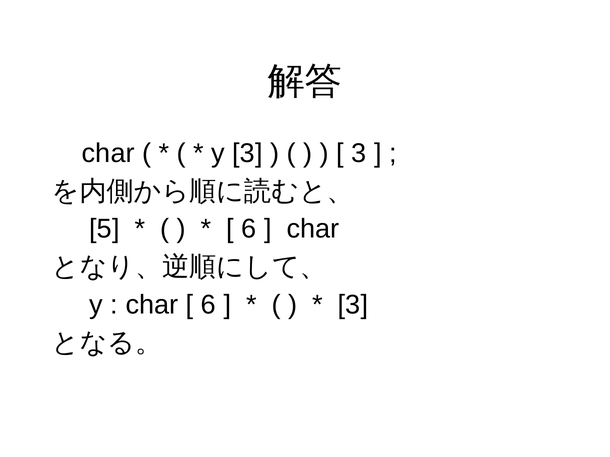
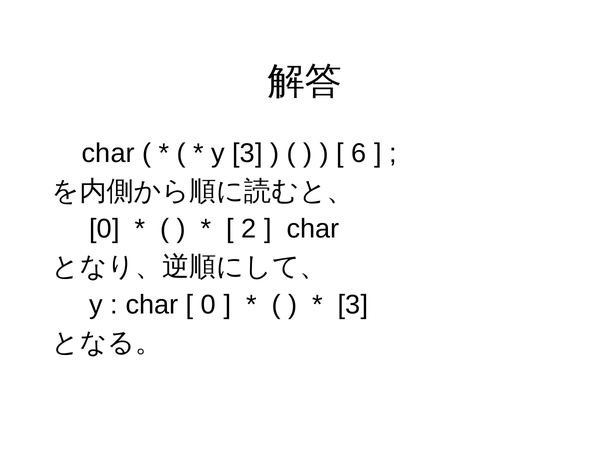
3 at (359, 153): 3 -> 6
5 at (104, 229): 5 -> 0
6 at (249, 229): 6 -> 2
6 at (208, 305): 6 -> 0
